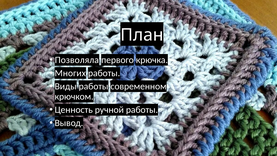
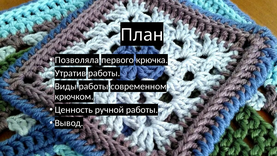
Многих: Многих -> Утратив
